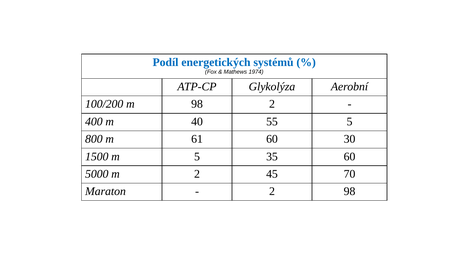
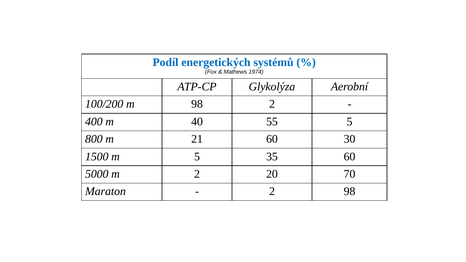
61: 61 -> 21
45: 45 -> 20
